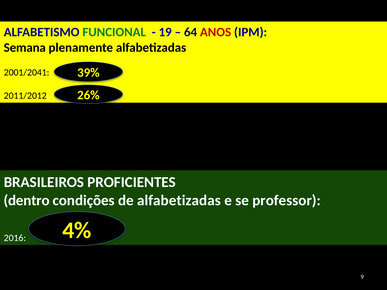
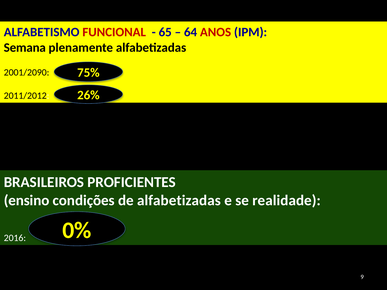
FUNCIONAL colour: green -> red
19: 19 -> 65
39%: 39% -> 75%
2001/2041: 2001/2041 -> 2001/2090
dentro: dentro -> ensino
professor: professor -> realidade
4%: 4% -> 0%
